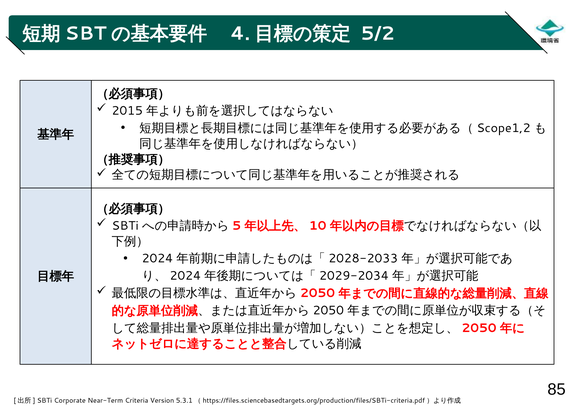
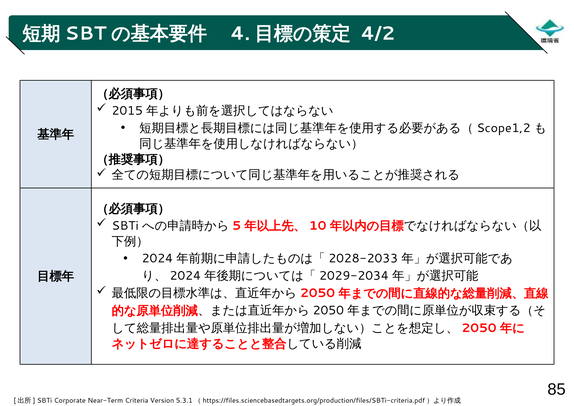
5/2: 5/2 -> 4/2
